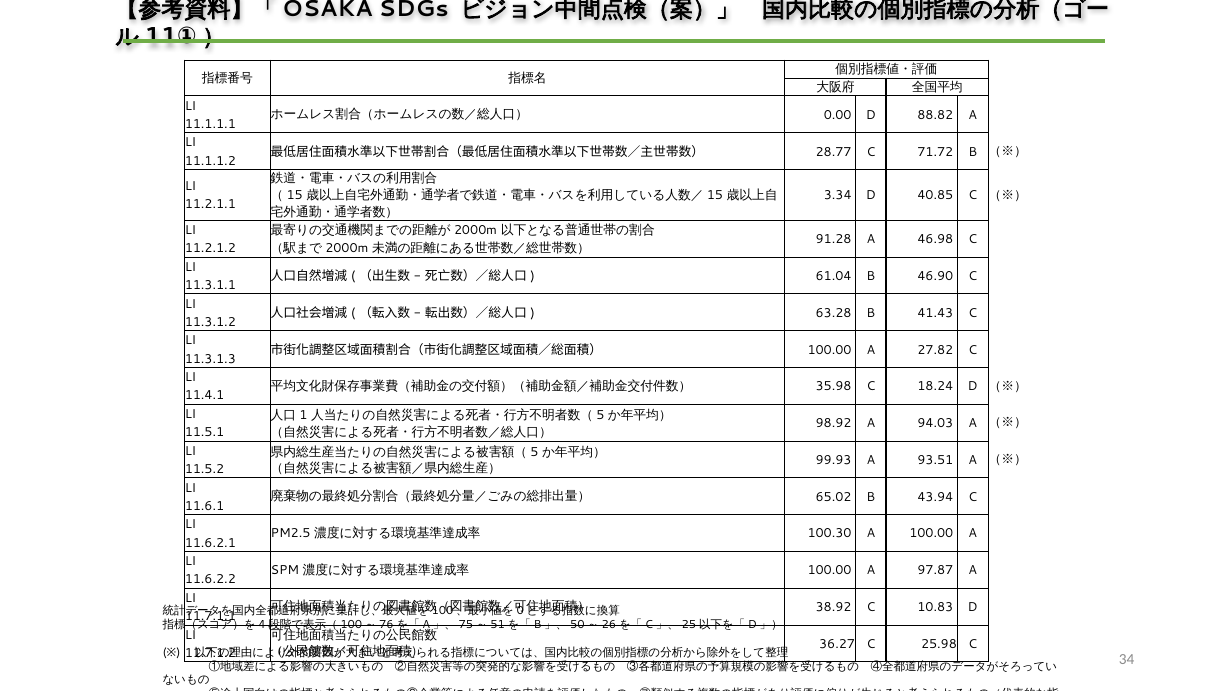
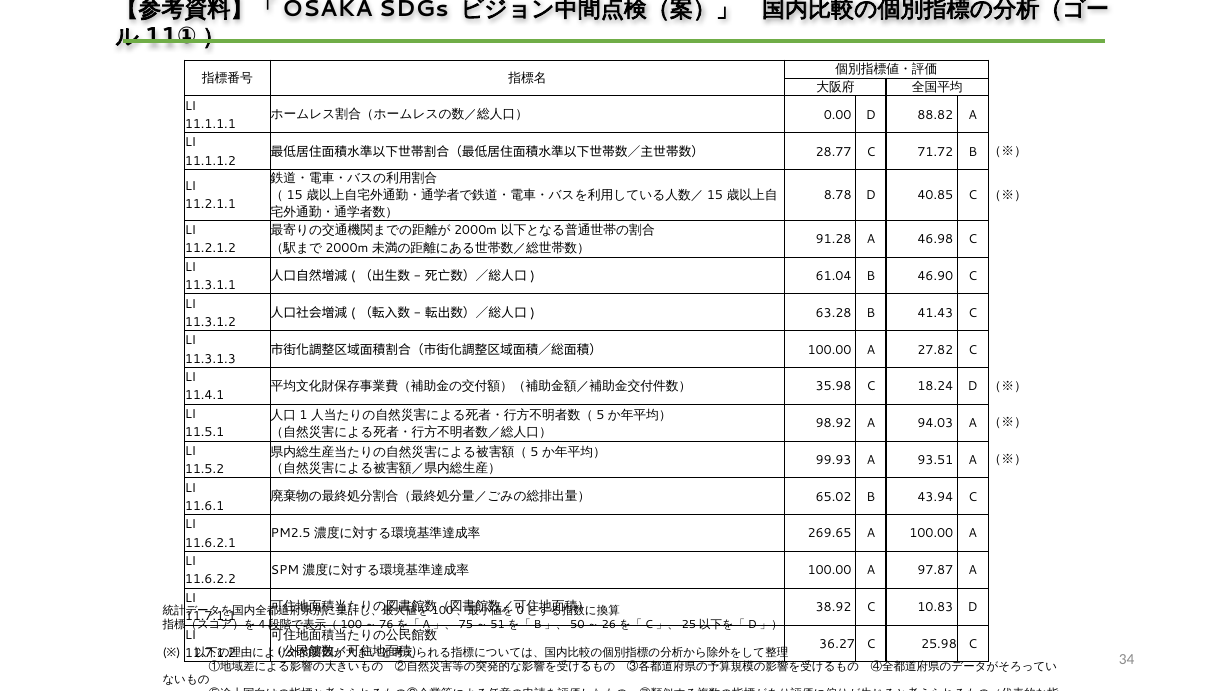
3.34: 3.34 -> 8.78
100.30: 100.30 -> 269.65
